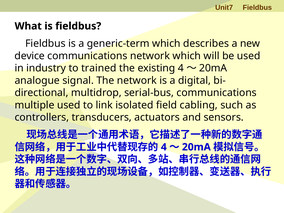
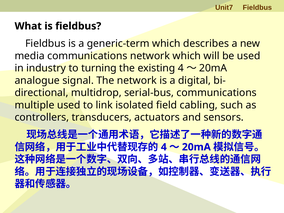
device: device -> media
trained: trained -> turning
